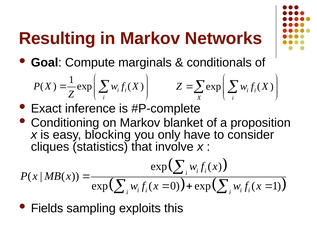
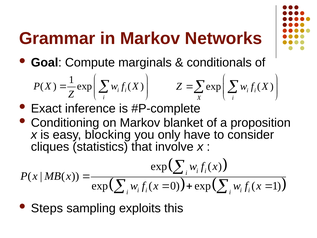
Resulting: Resulting -> Grammar
Fields: Fields -> Steps
